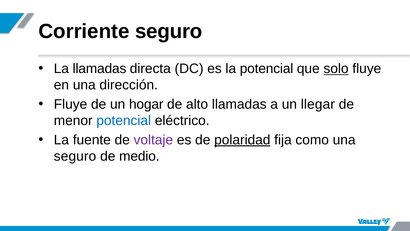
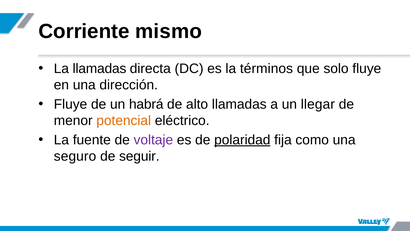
Corriente seguro: seguro -> mismo
la potencial: potencial -> términos
solo underline: present -> none
hogar: hogar -> habrá
potencial at (124, 121) colour: blue -> orange
medio: medio -> seguir
